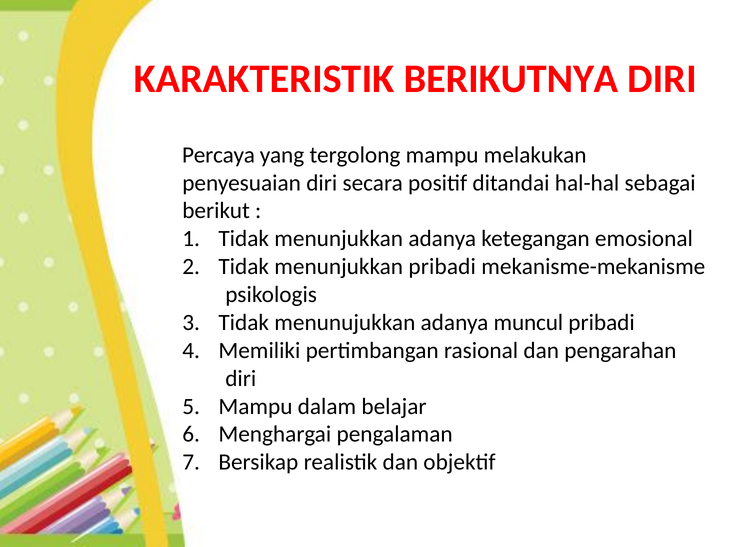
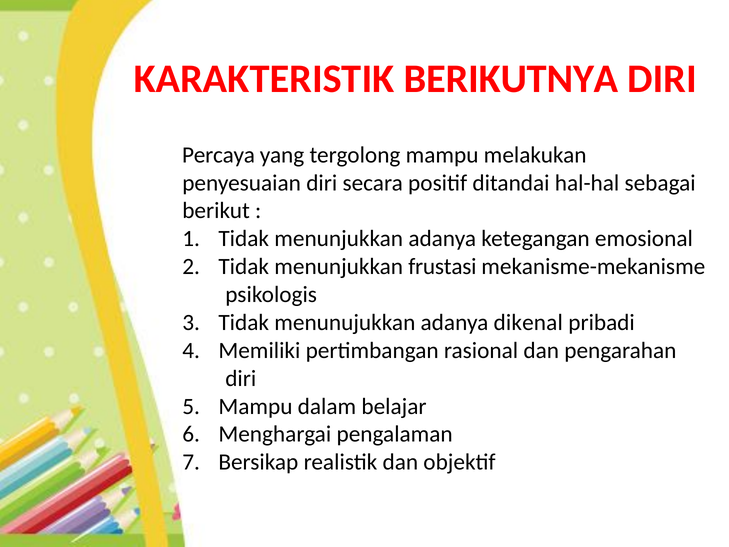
menunjukkan pribadi: pribadi -> frustasi
muncul: muncul -> dikenal
